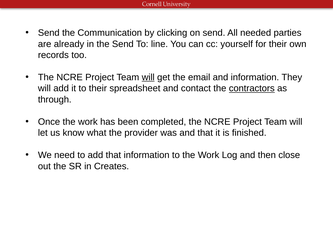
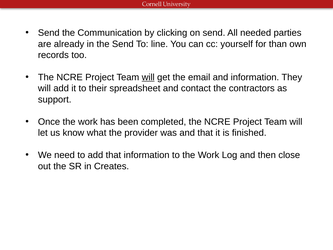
for their: their -> than
contractors underline: present -> none
through: through -> support
